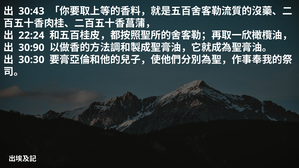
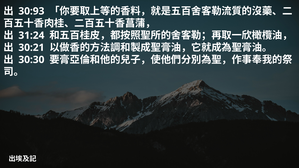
30:43: 30:43 -> 30:93
22:24: 22:24 -> 31:24
30:90: 30:90 -> 30:21
